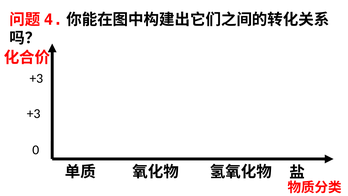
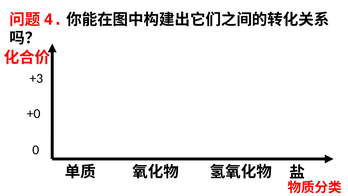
+3 at (34, 113): +3 -> +0
